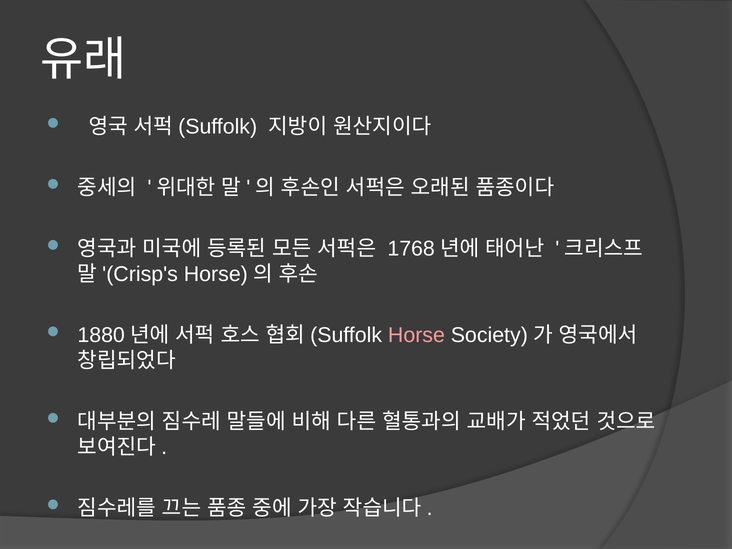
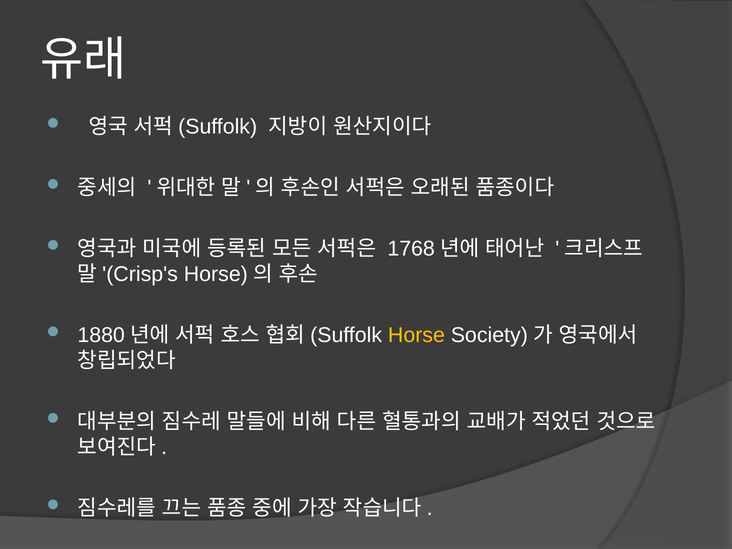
Horse colour: pink -> yellow
